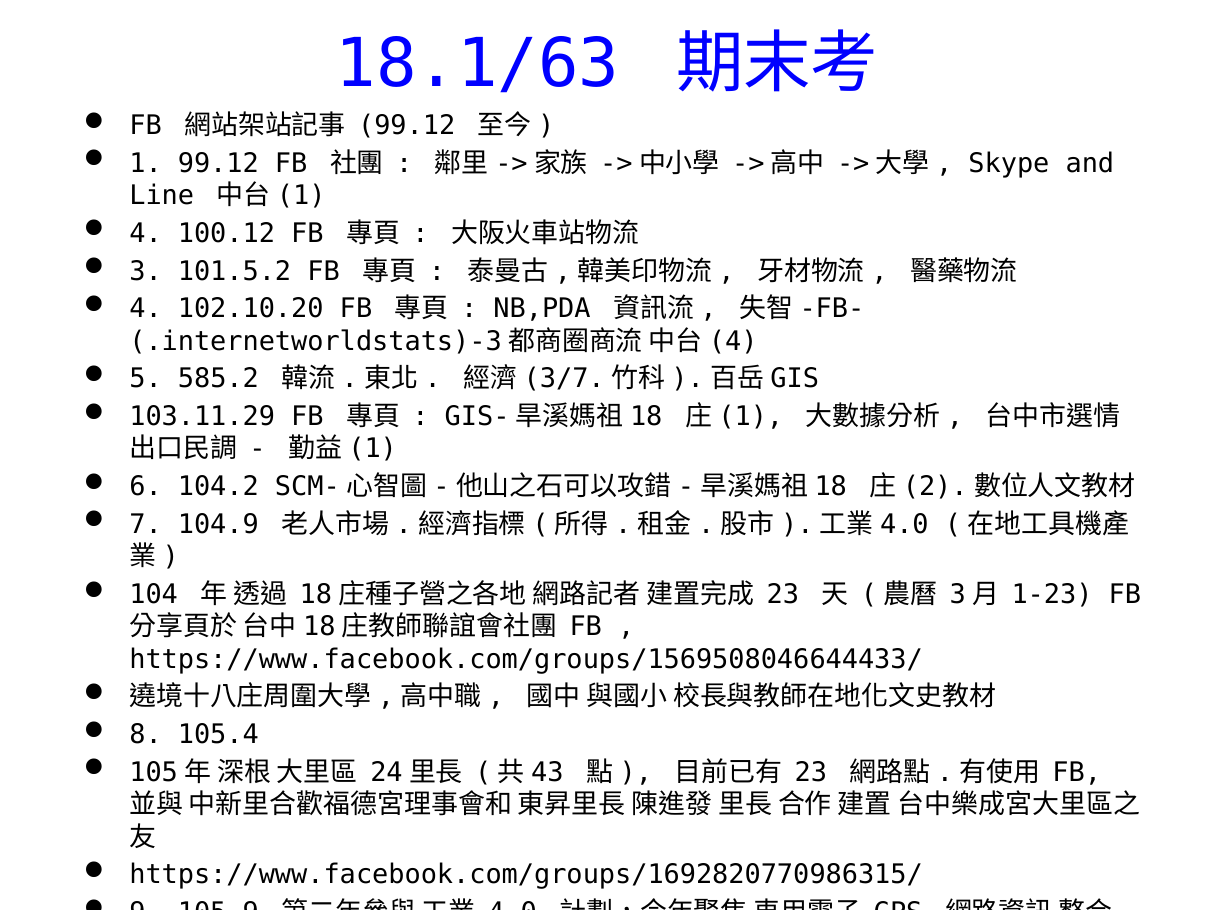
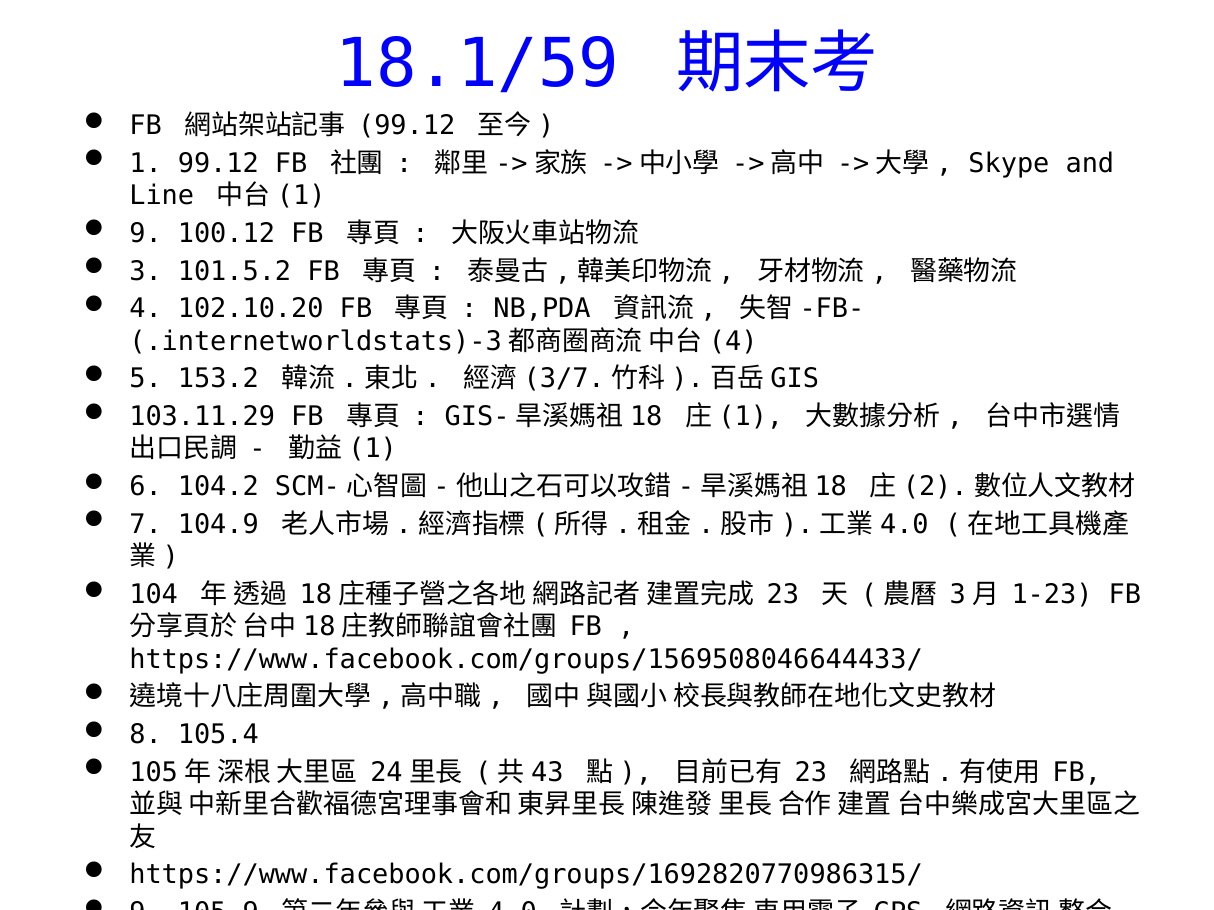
18.1/63: 18.1/63 -> 18.1/59
4 at (146, 234): 4 -> 9
585.2: 585.2 -> 153.2
